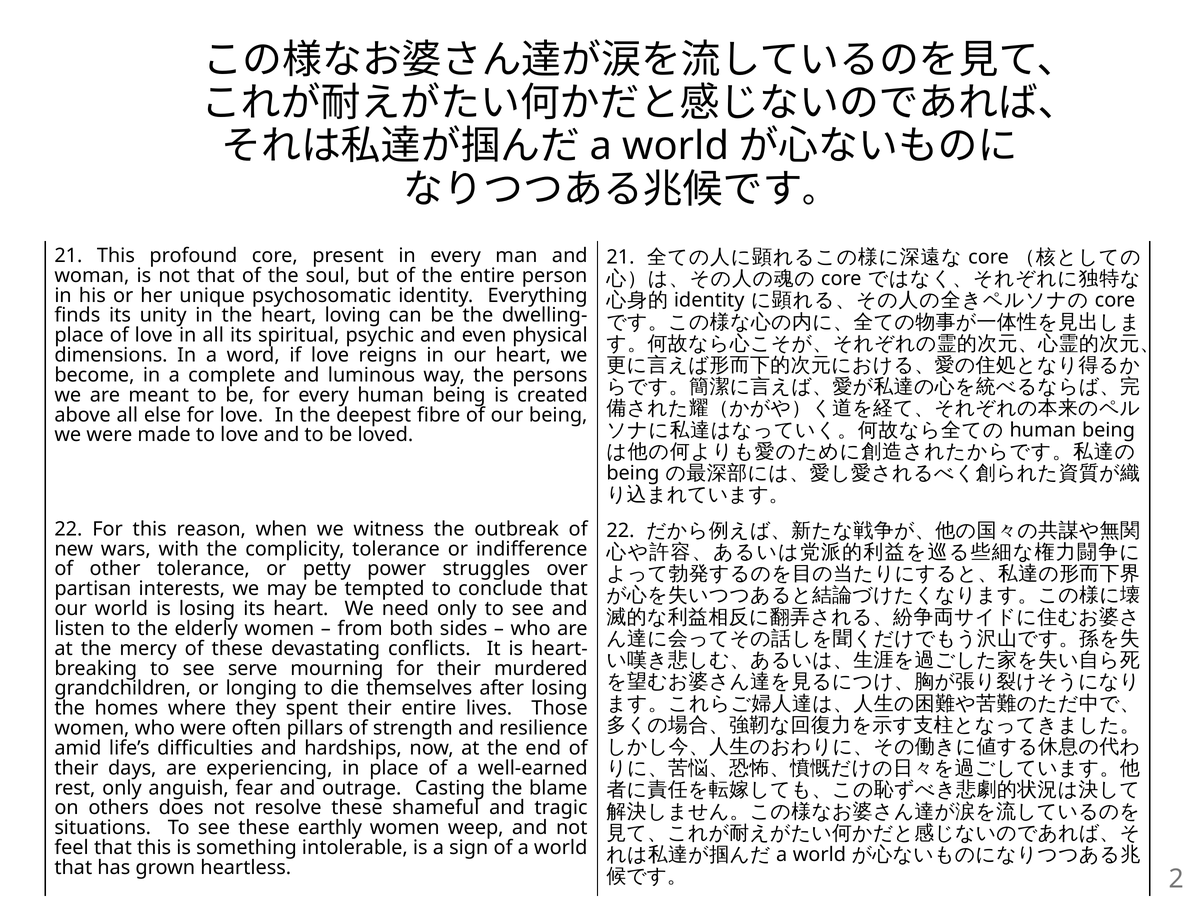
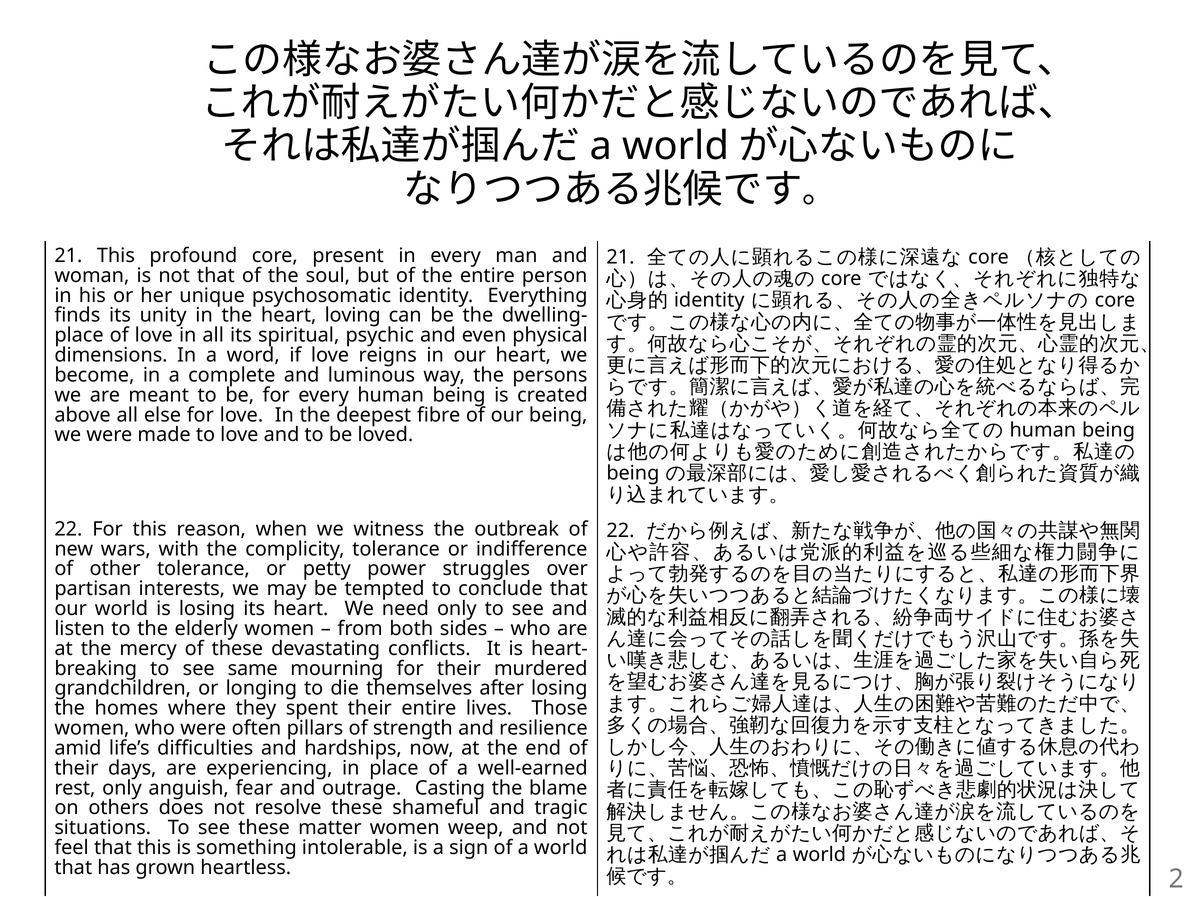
serve: serve -> same
earthly: earthly -> matter
